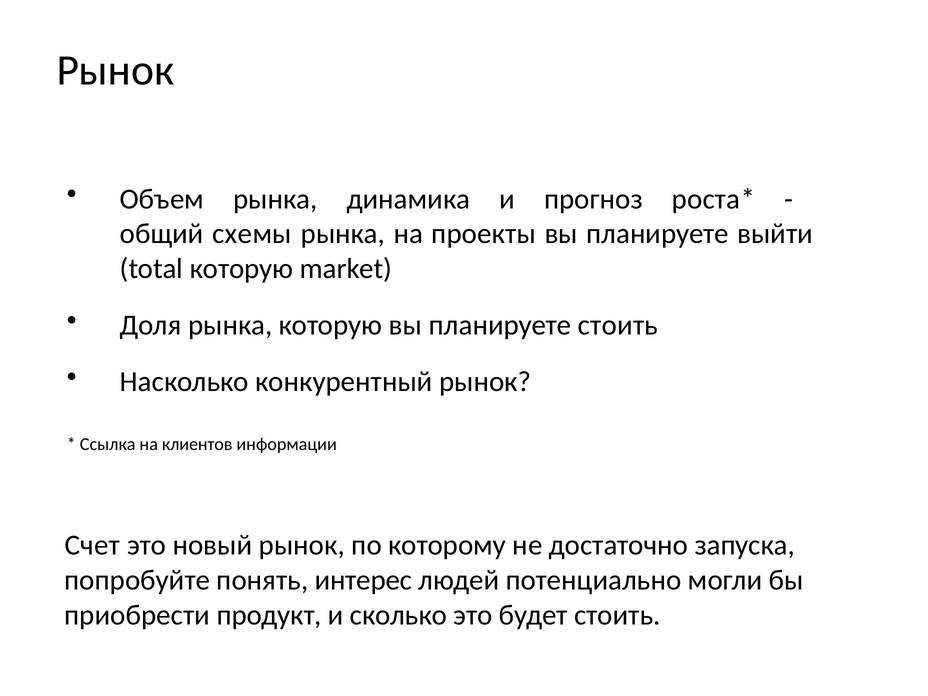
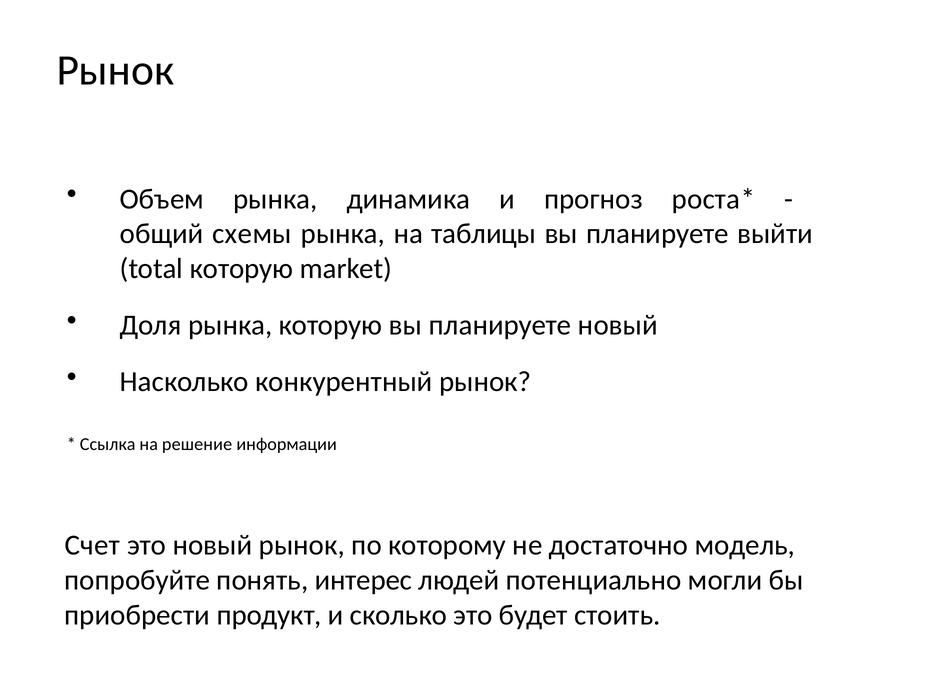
проекты: проекты -> таблицы
планируете стоить: стоить -> новый
клиентов: клиентов -> решение
запуска: запуска -> модель
